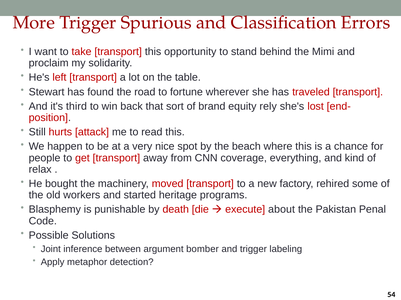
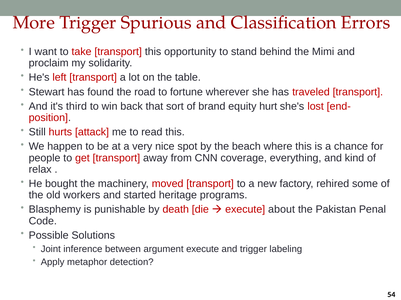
rely: rely -> hurt
argument bomber: bomber -> execute
